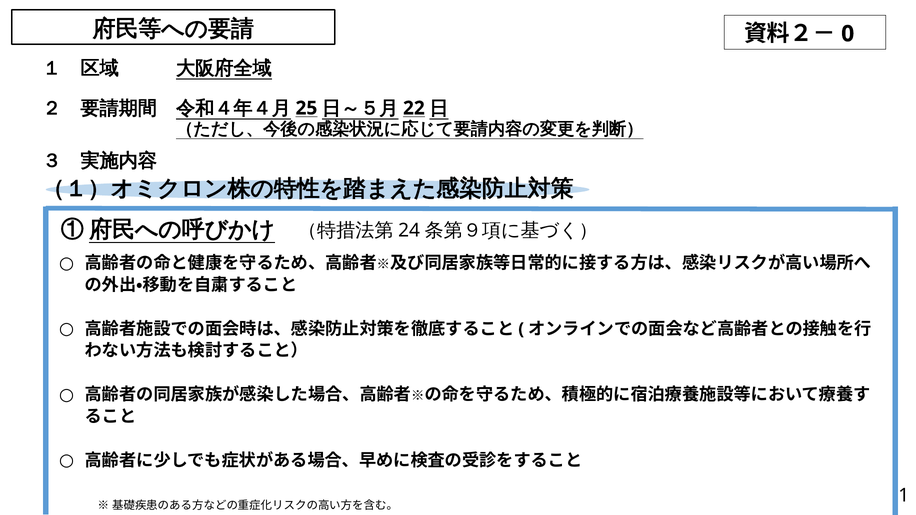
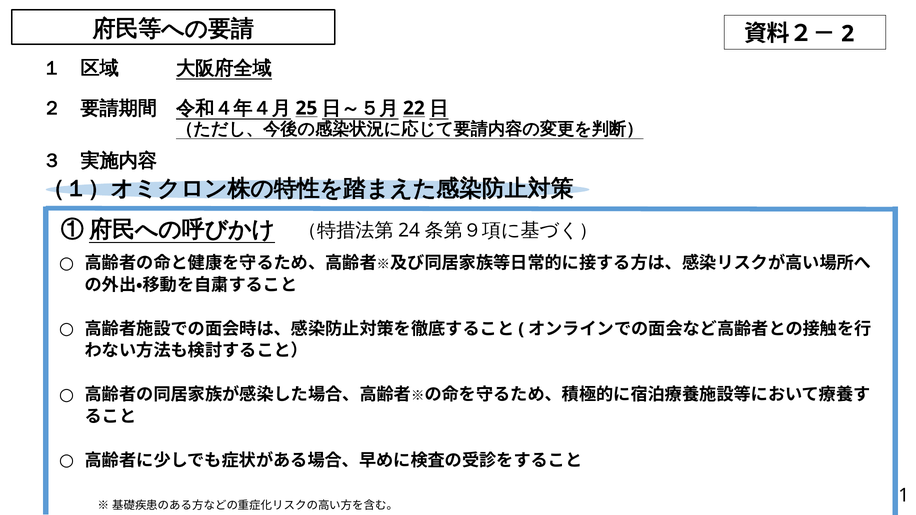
0: 0 -> 2
